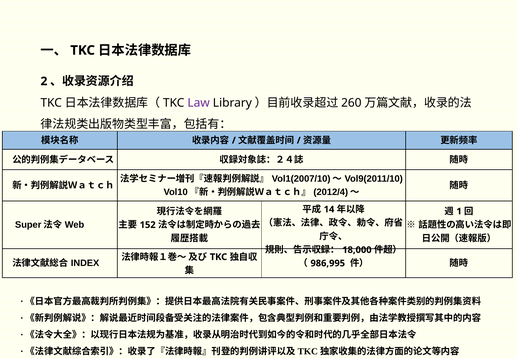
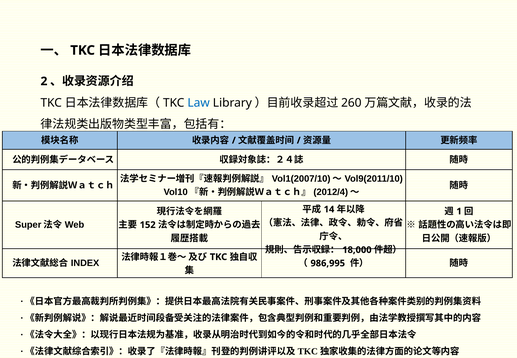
Law colour: purple -> blue
